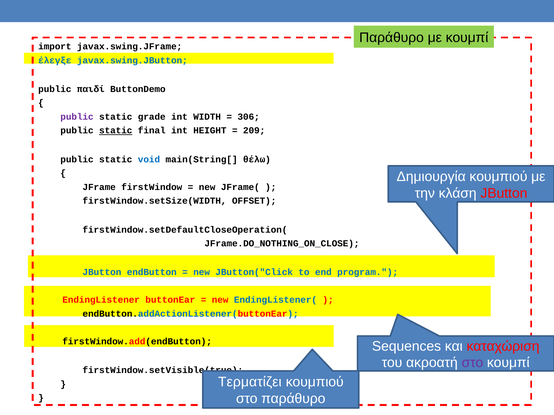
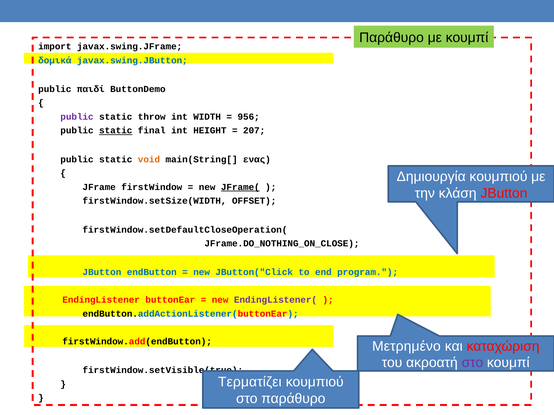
έλεγξε: έλεγξε -> δομικά
grade: grade -> throw
306: 306 -> 956
209: 209 -> 207
void colour: blue -> orange
θέλω: θέλω -> ενας
JFrame( underline: none -> present
EndingListener( colour: blue -> purple
Sequences: Sequences -> Μετρημένο
